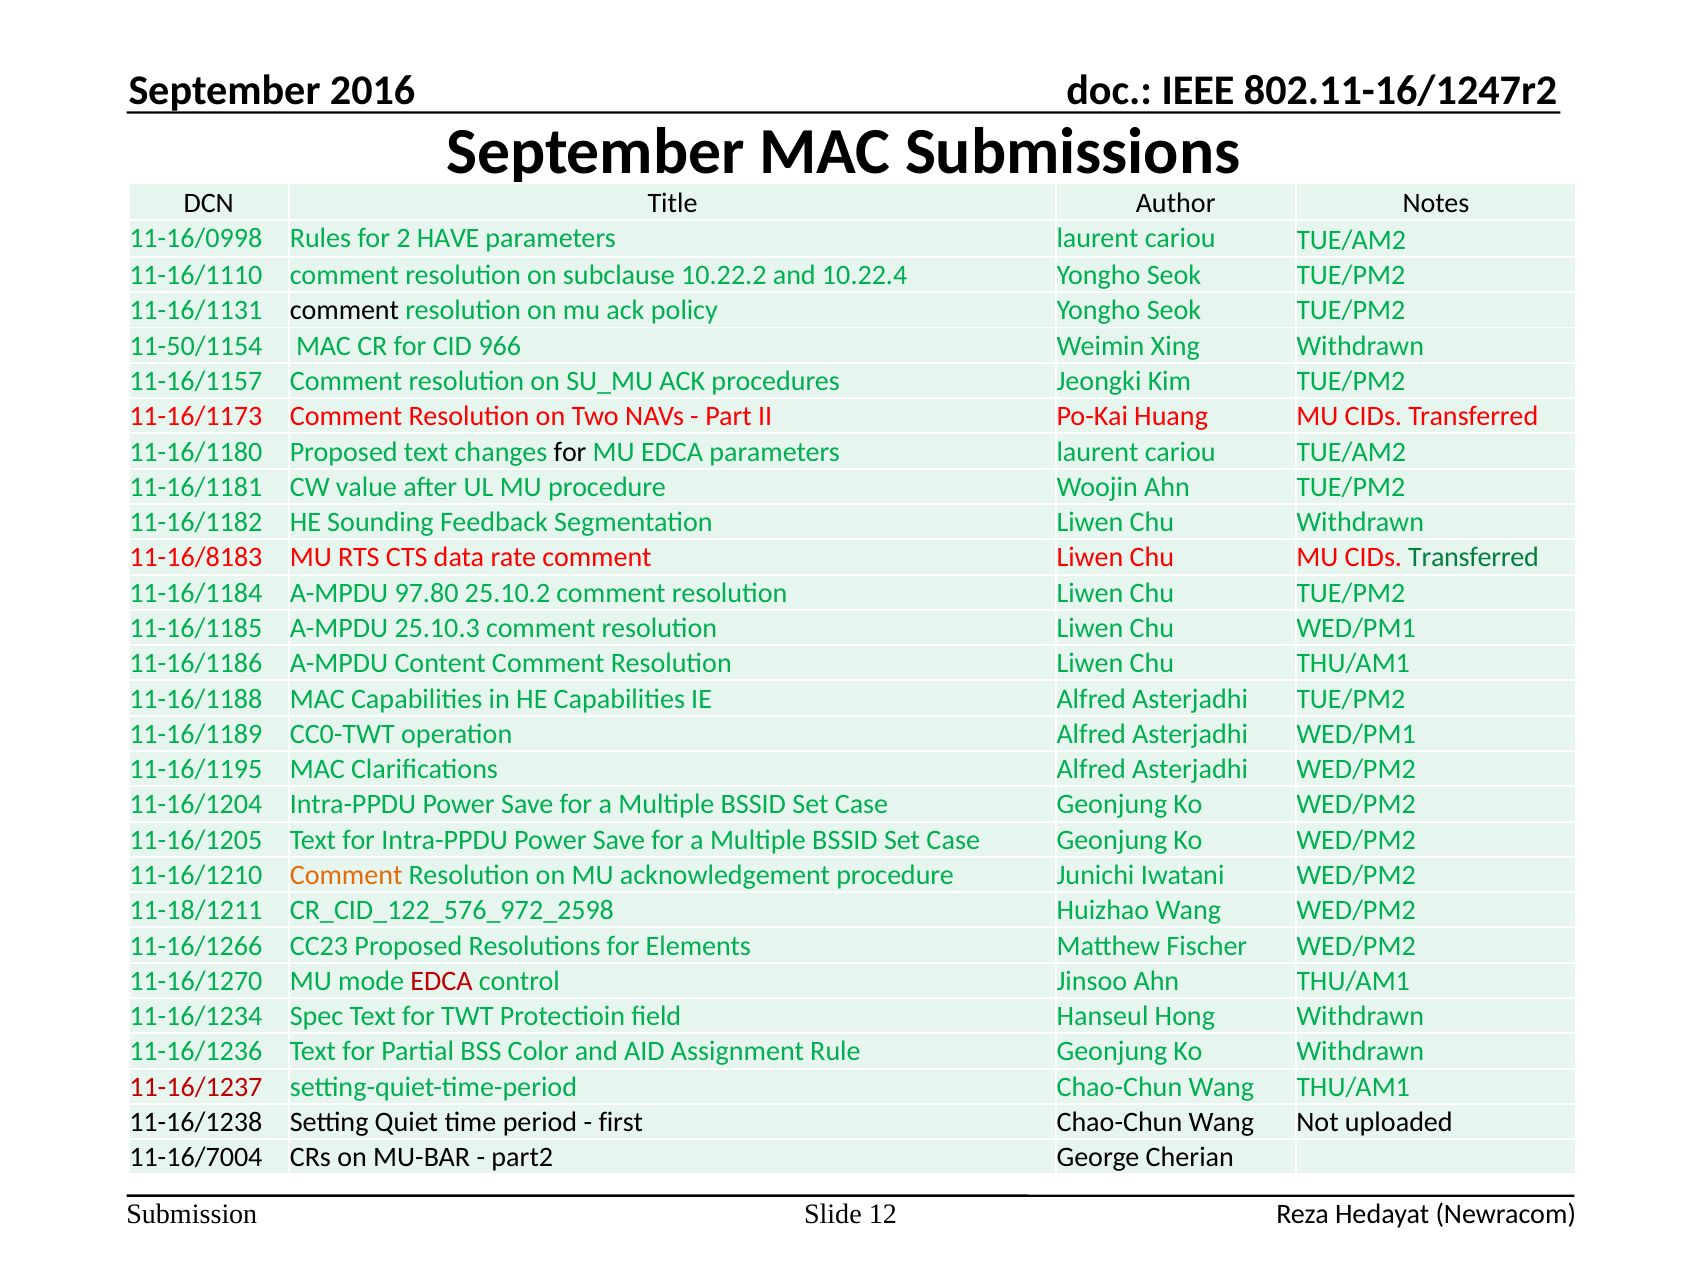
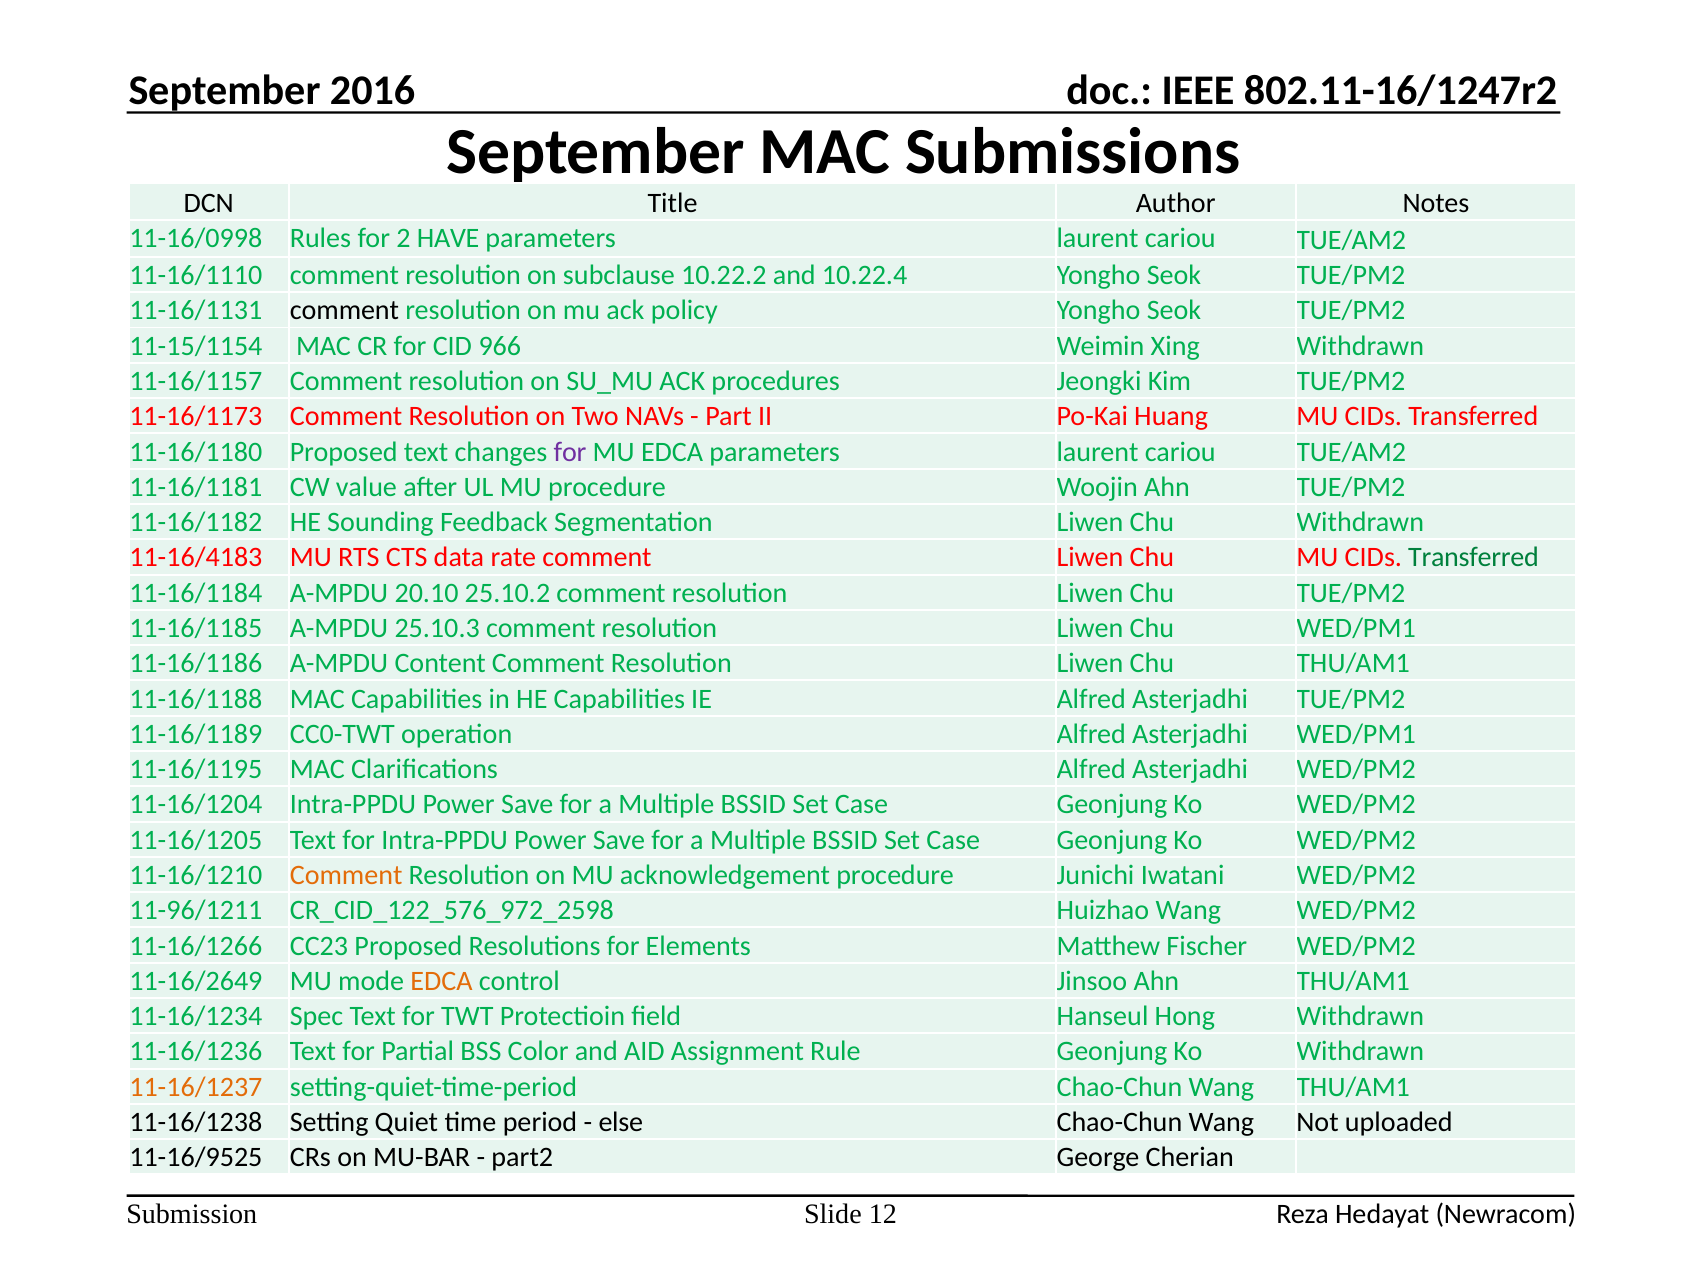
11-50/1154: 11-50/1154 -> 11-15/1154
for at (570, 452) colour: black -> purple
11-16/8183: 11-16/8183 -> 11-16/4183
97.80: 97.80 -> 20.10
11-18/1211: 11-18/1211 -> 11-96/1211
11-16/1270: 11-16/1270 -> 11-16/2649
EDCA at (441, 981) colour: red -> orange
11-16/1237 colour: red -> orange
first: first -> else
11-16/7004: 11-16/7004 -> 11-16/9525
